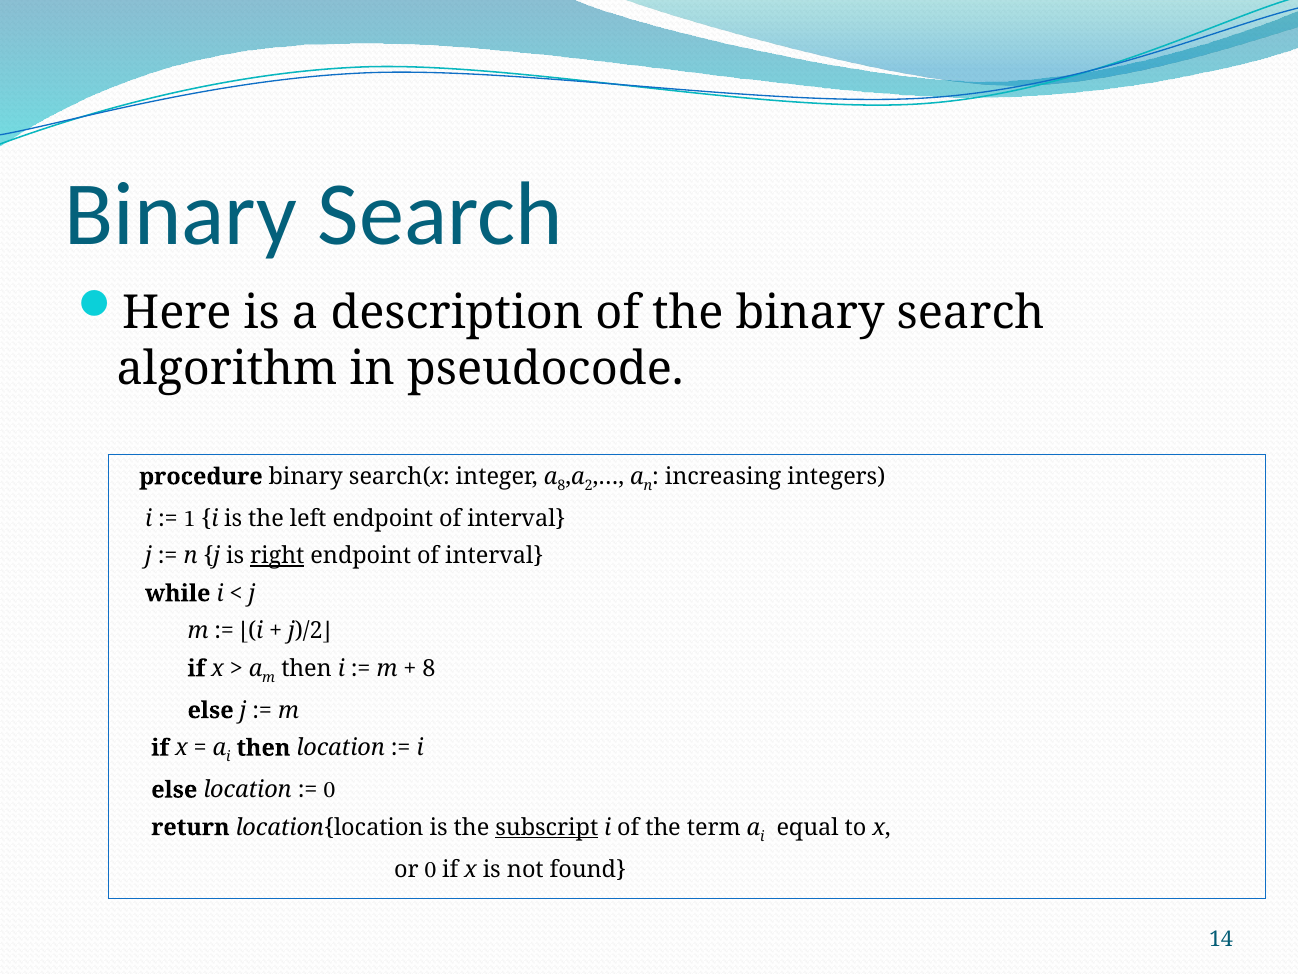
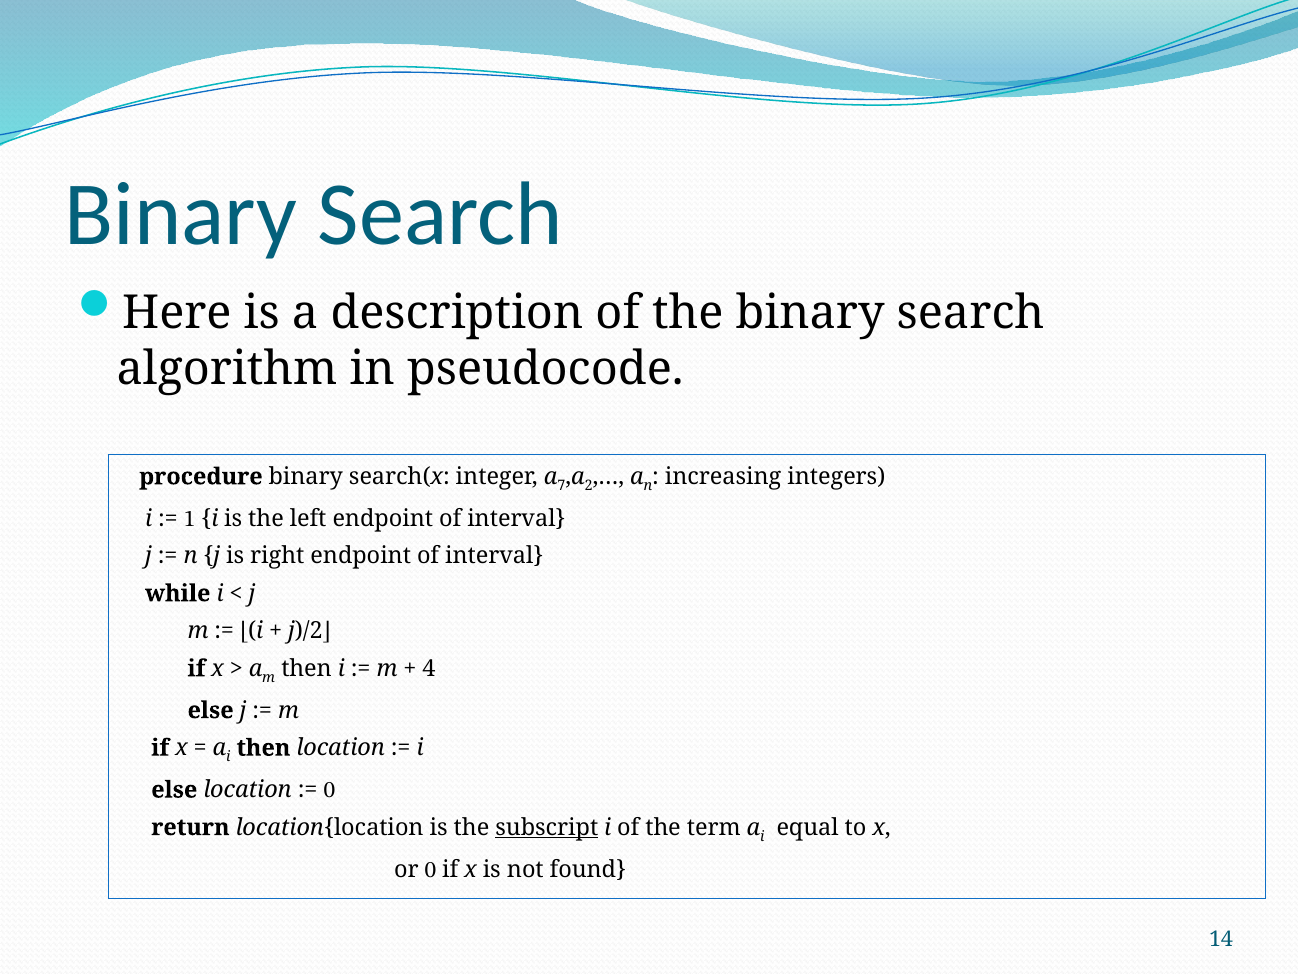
a 8: 8 -> 7
right underline: present -> none
8 at (429, 668): 8 -> 4
